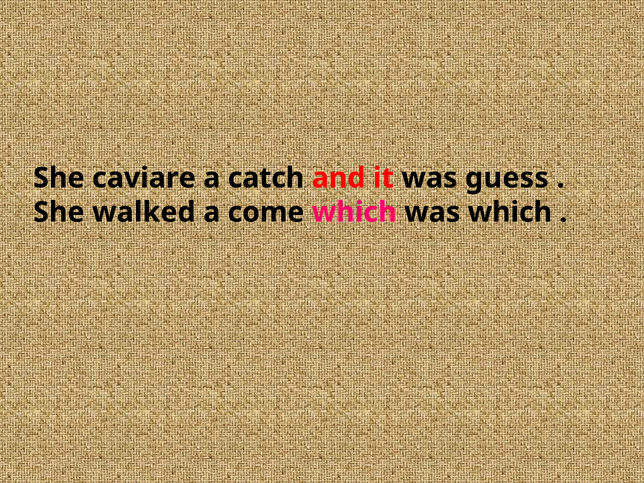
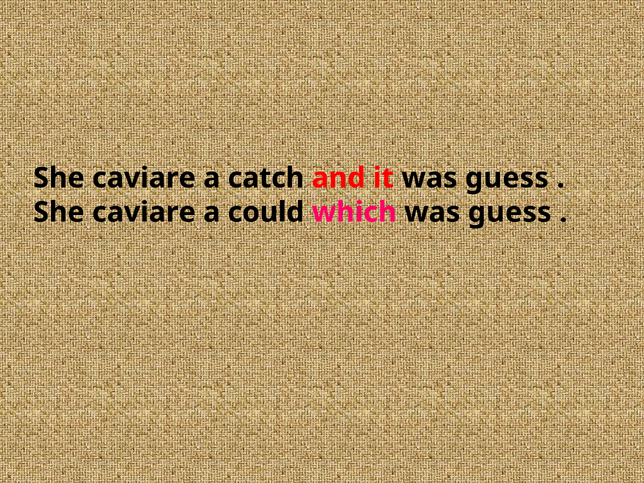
walked at (144, 212): walked -> caviare
come: come -> could
which was which: which -> guess
